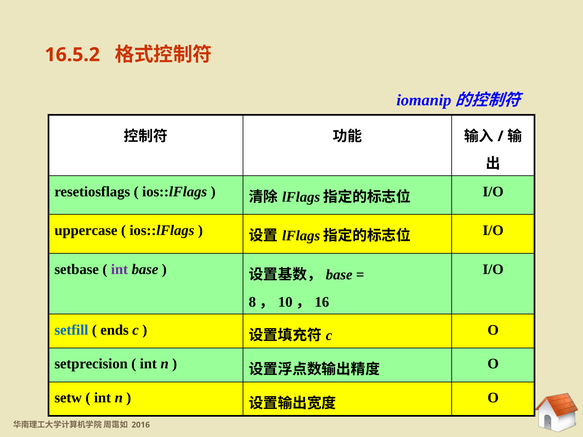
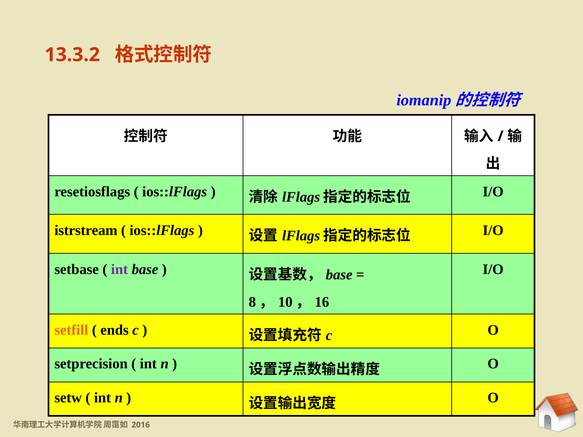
16.5.2: 16.5.2 -> 13.3.2
uppercase: uppercase -> istrstream
setfill colour: blue -> orange
